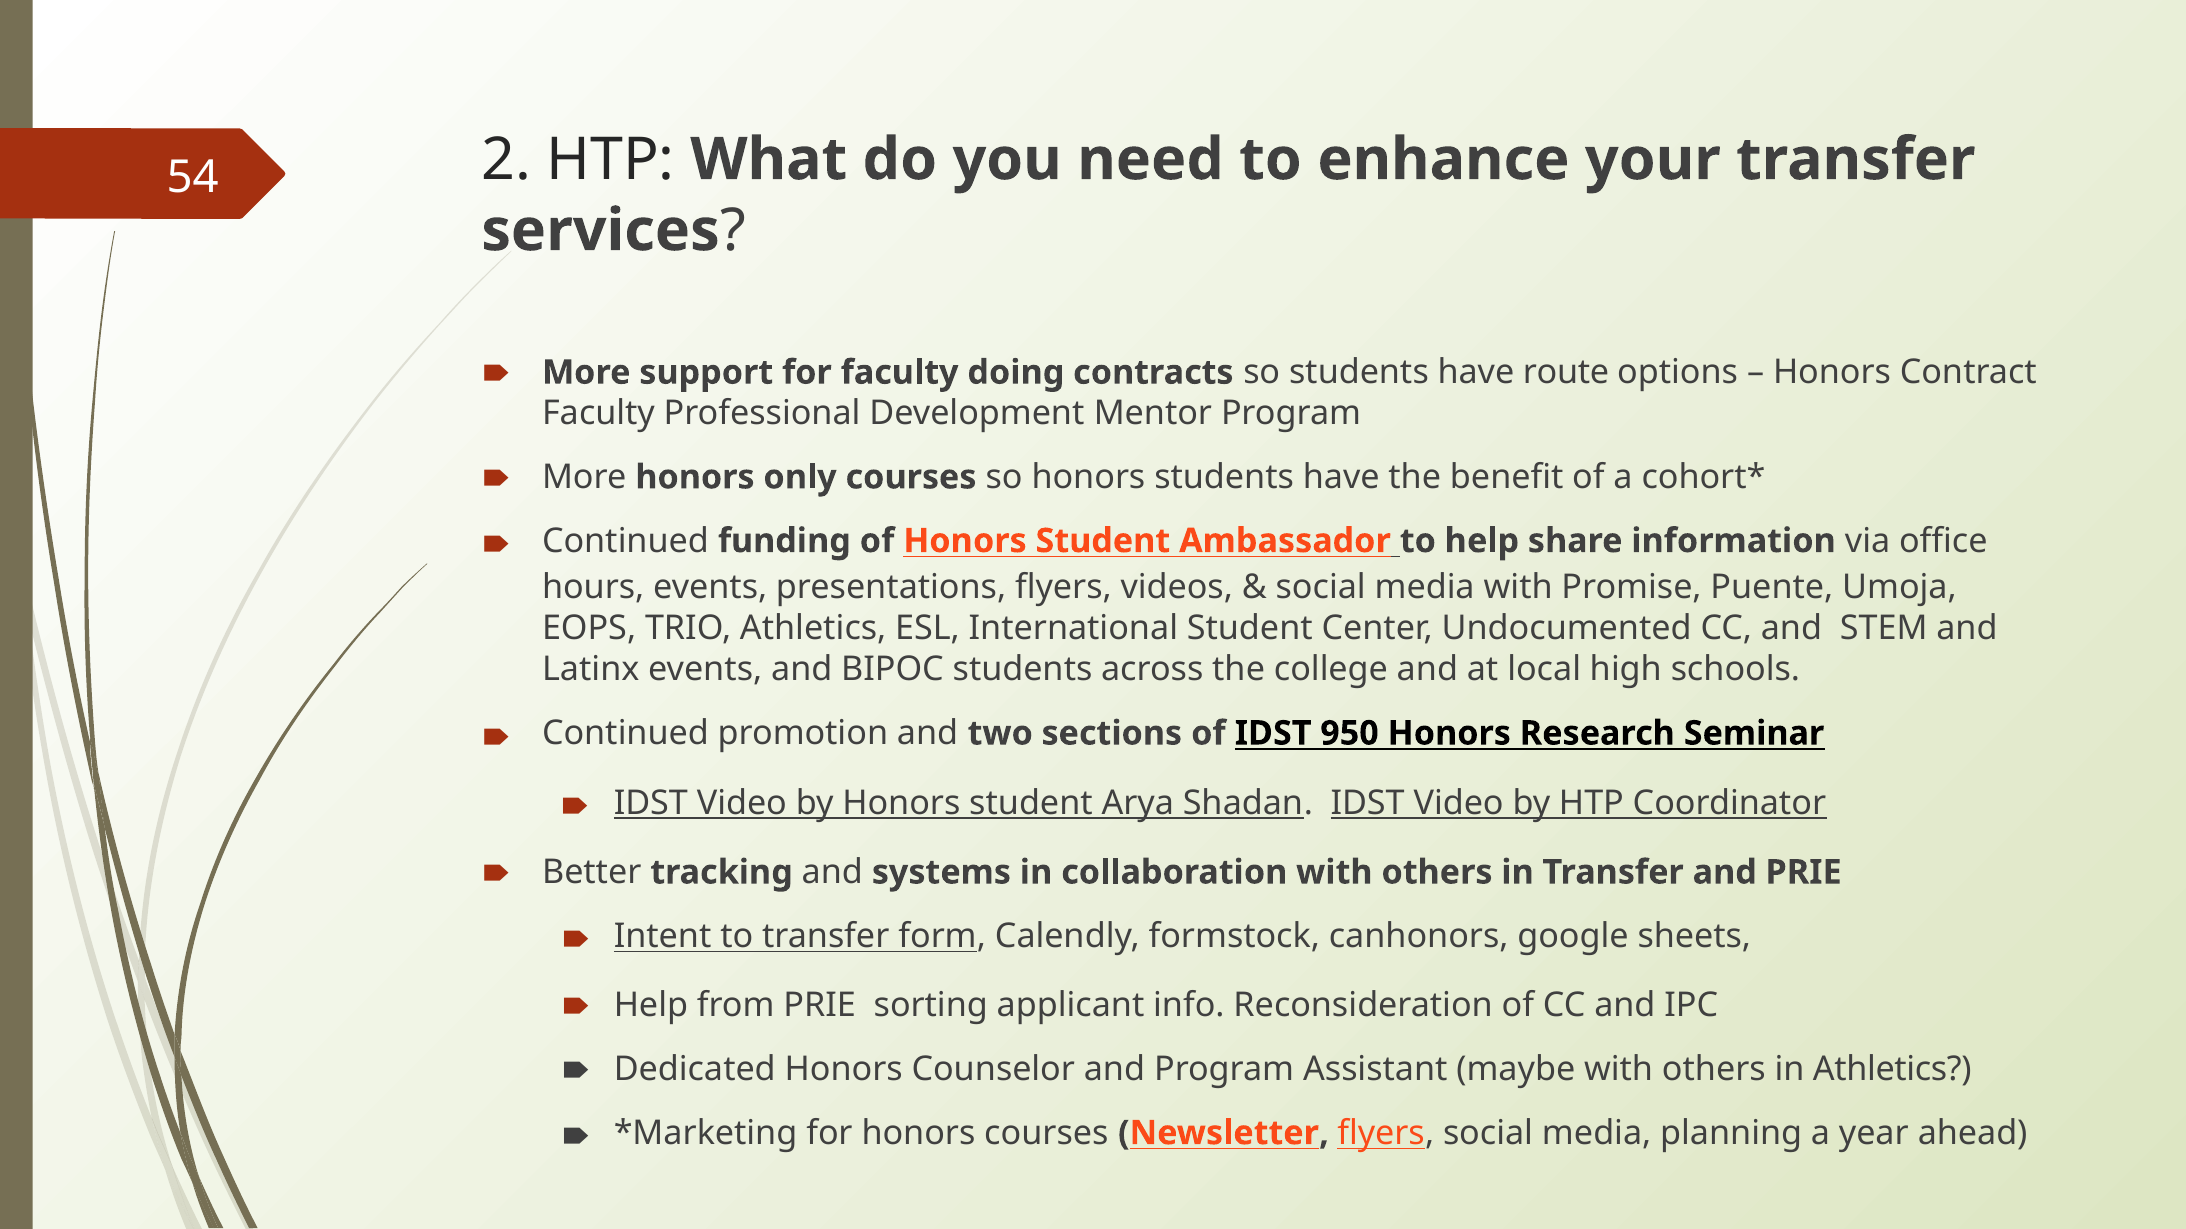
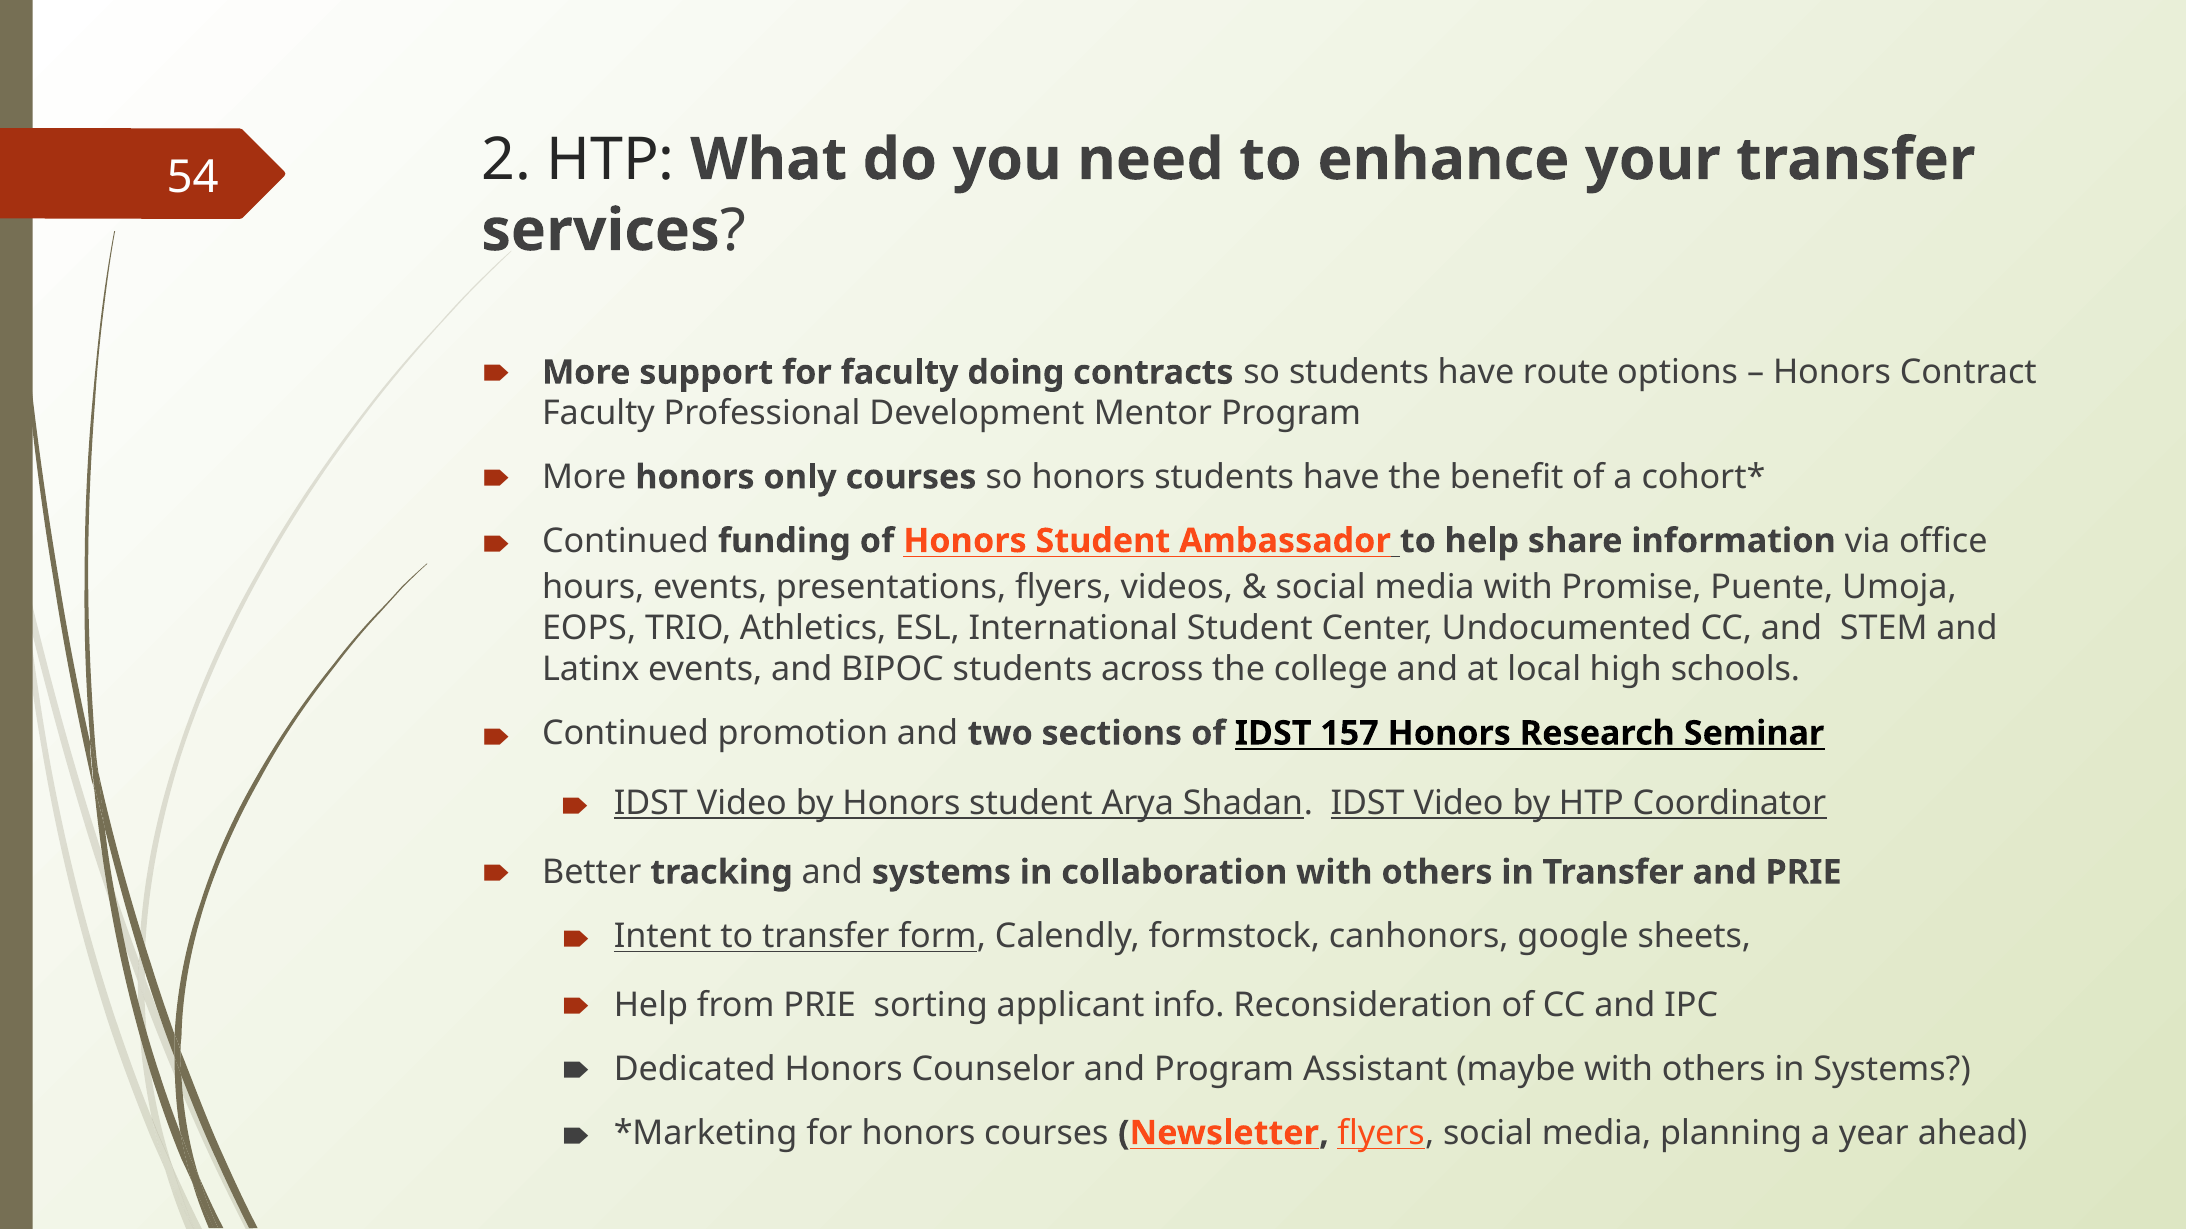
950: 950 -> 157
in Athletics: Athletics -> Systems
